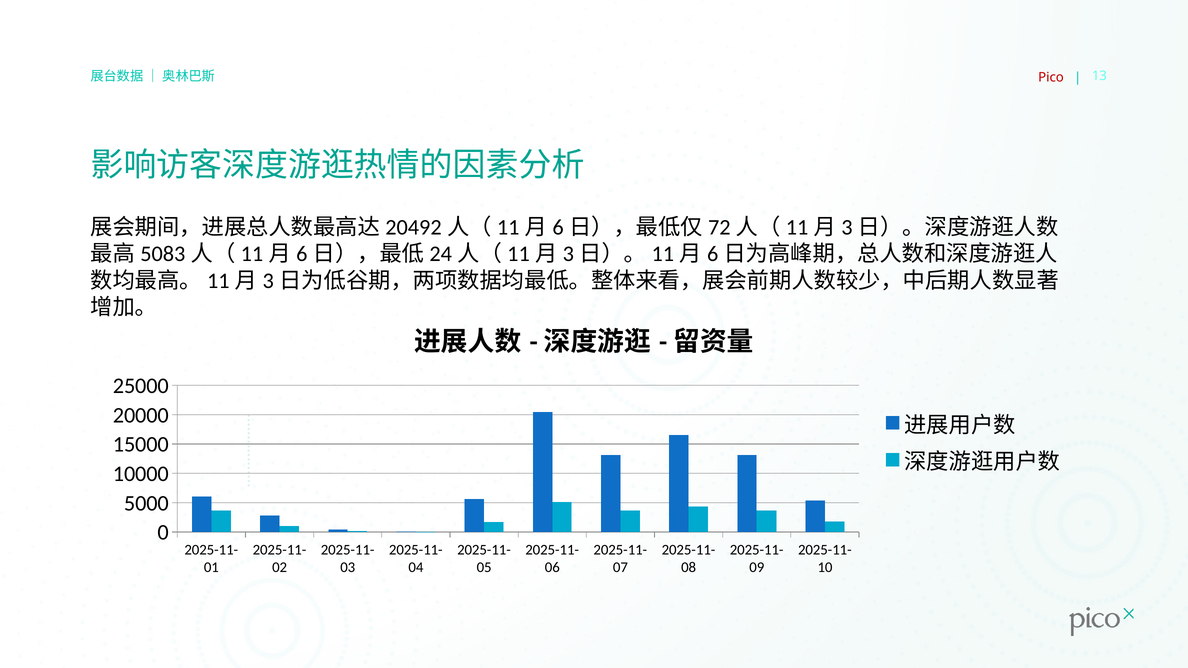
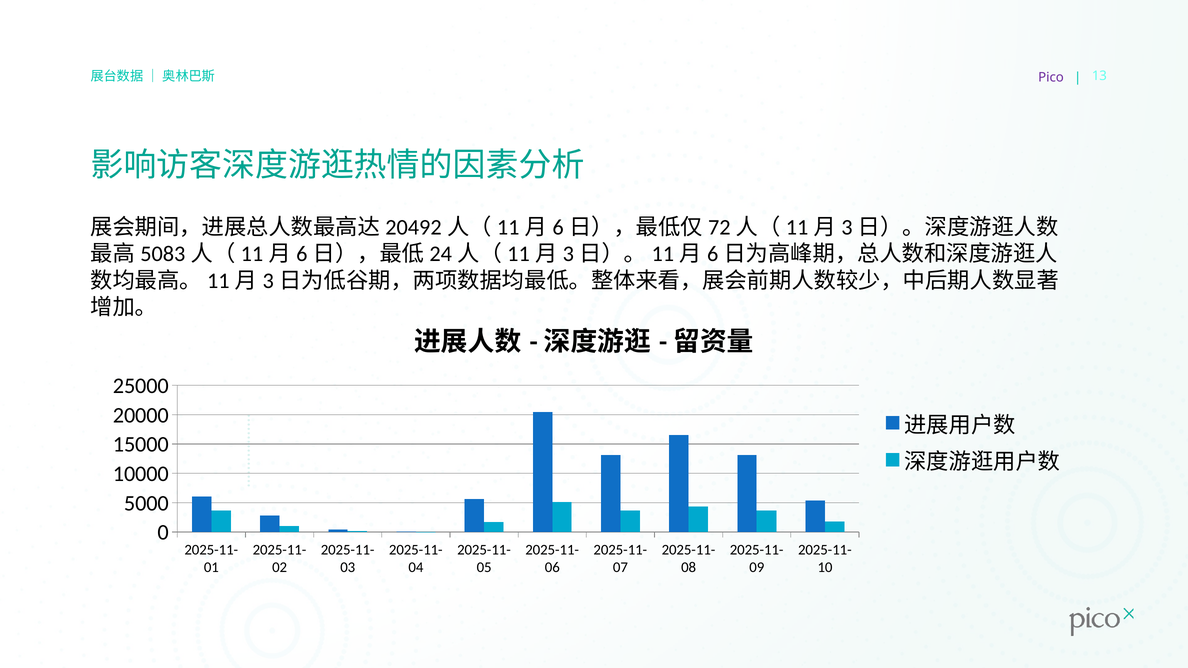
Pico colour: red -> purple
